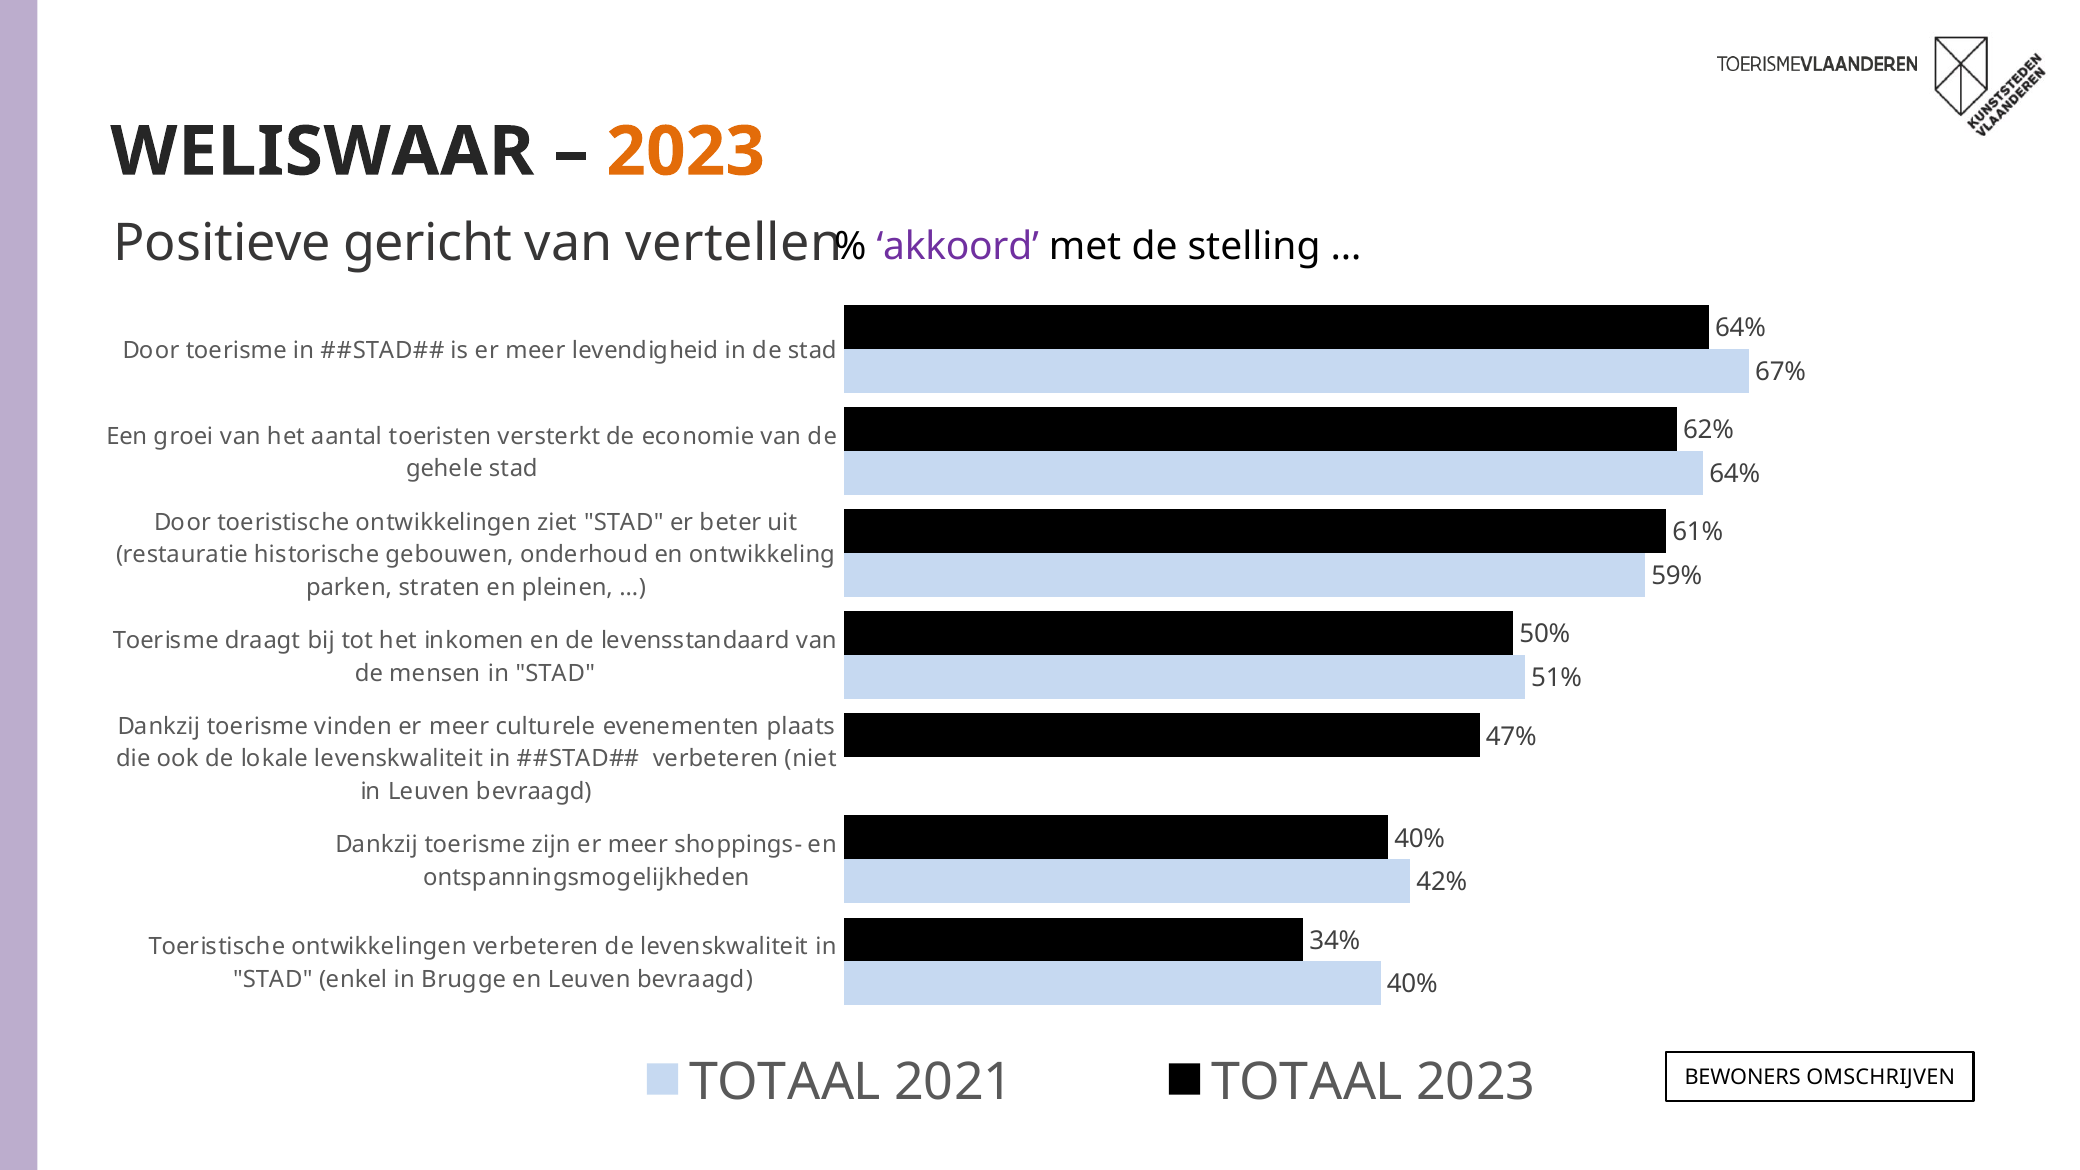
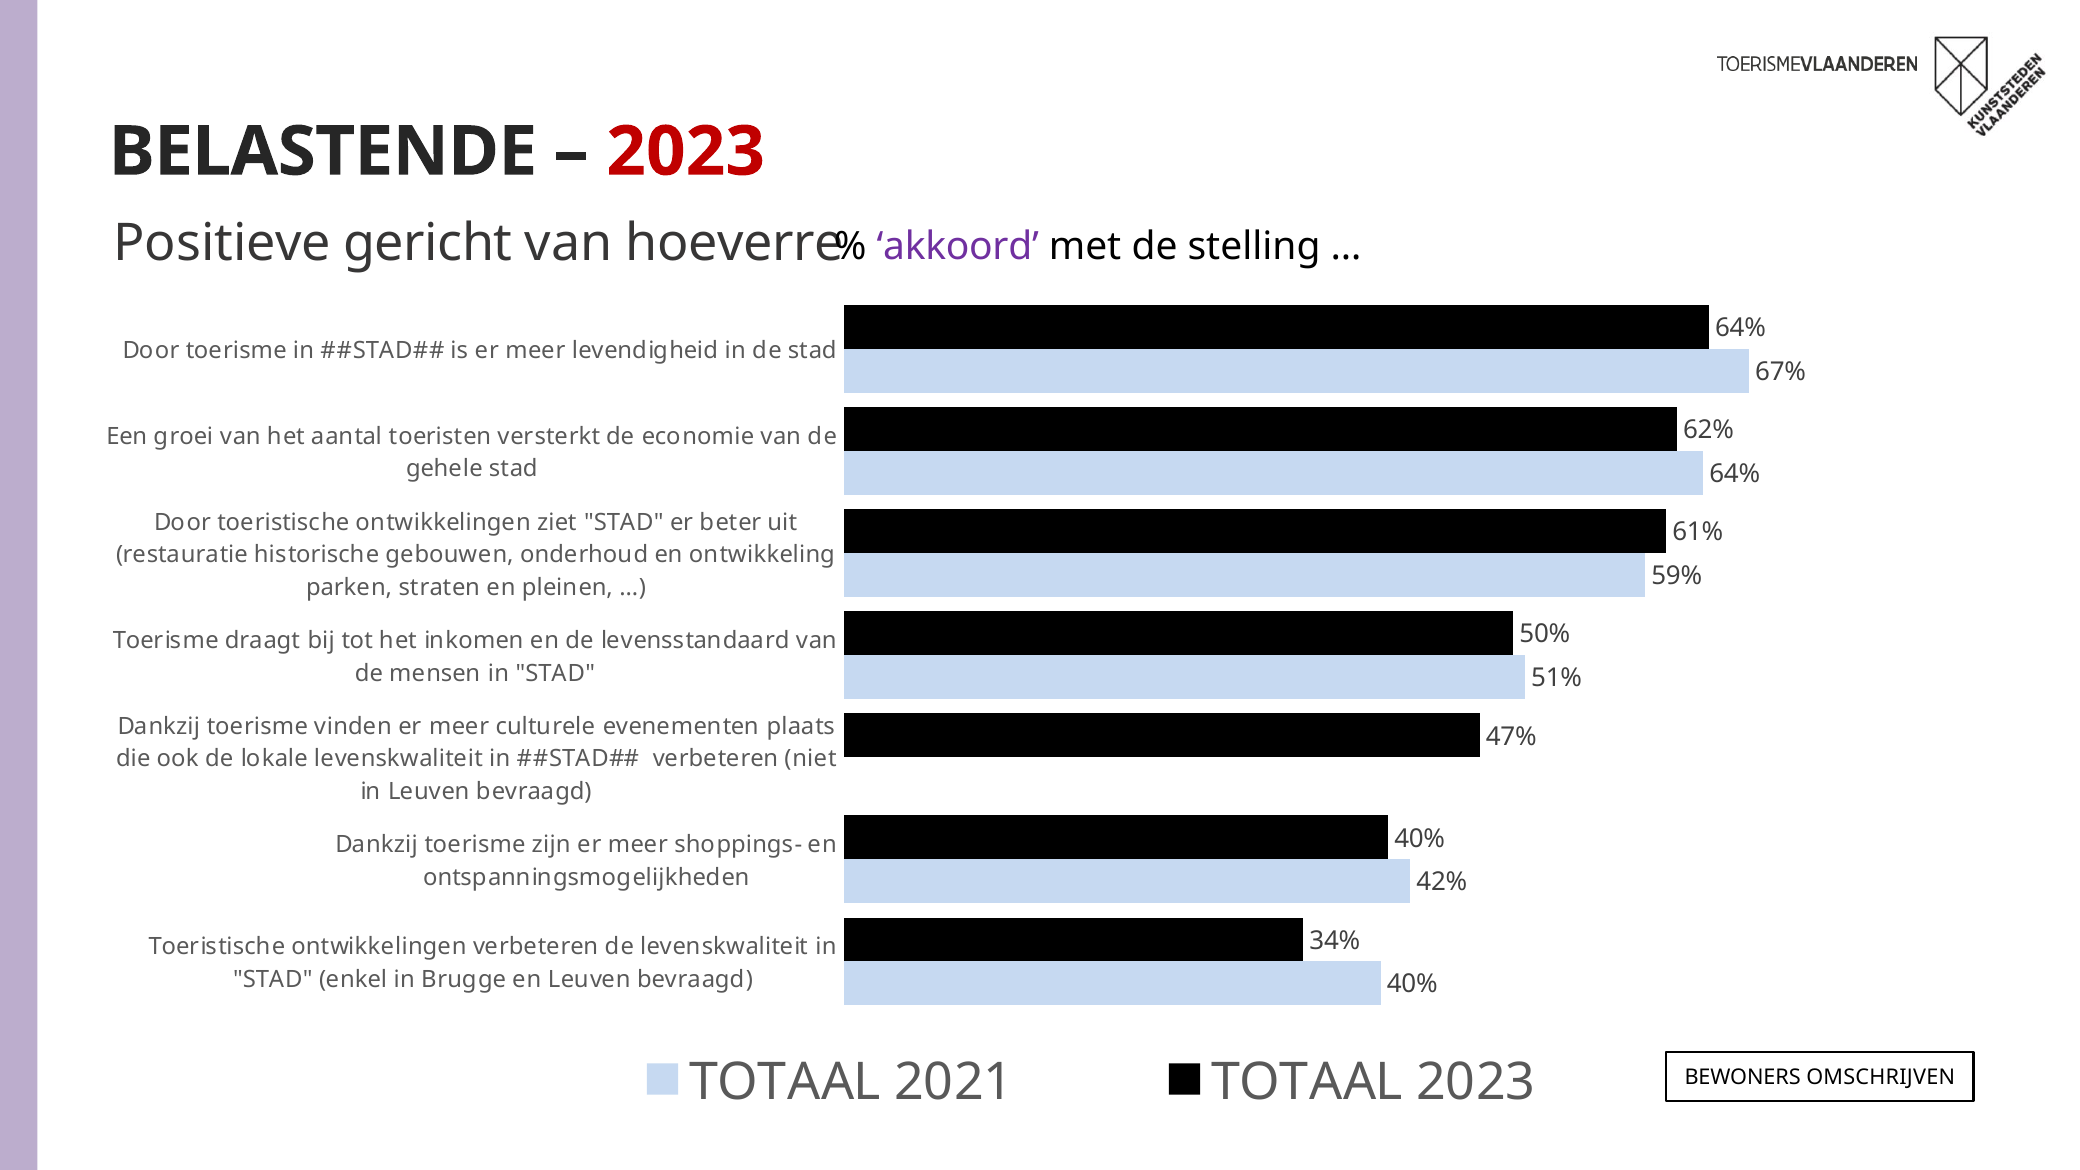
WELISWAAR: WELISWAAR -> BELASTENDE
2023 at (686, 152) colour: orange -> red
vertellen: vertellen -> hoeverre
